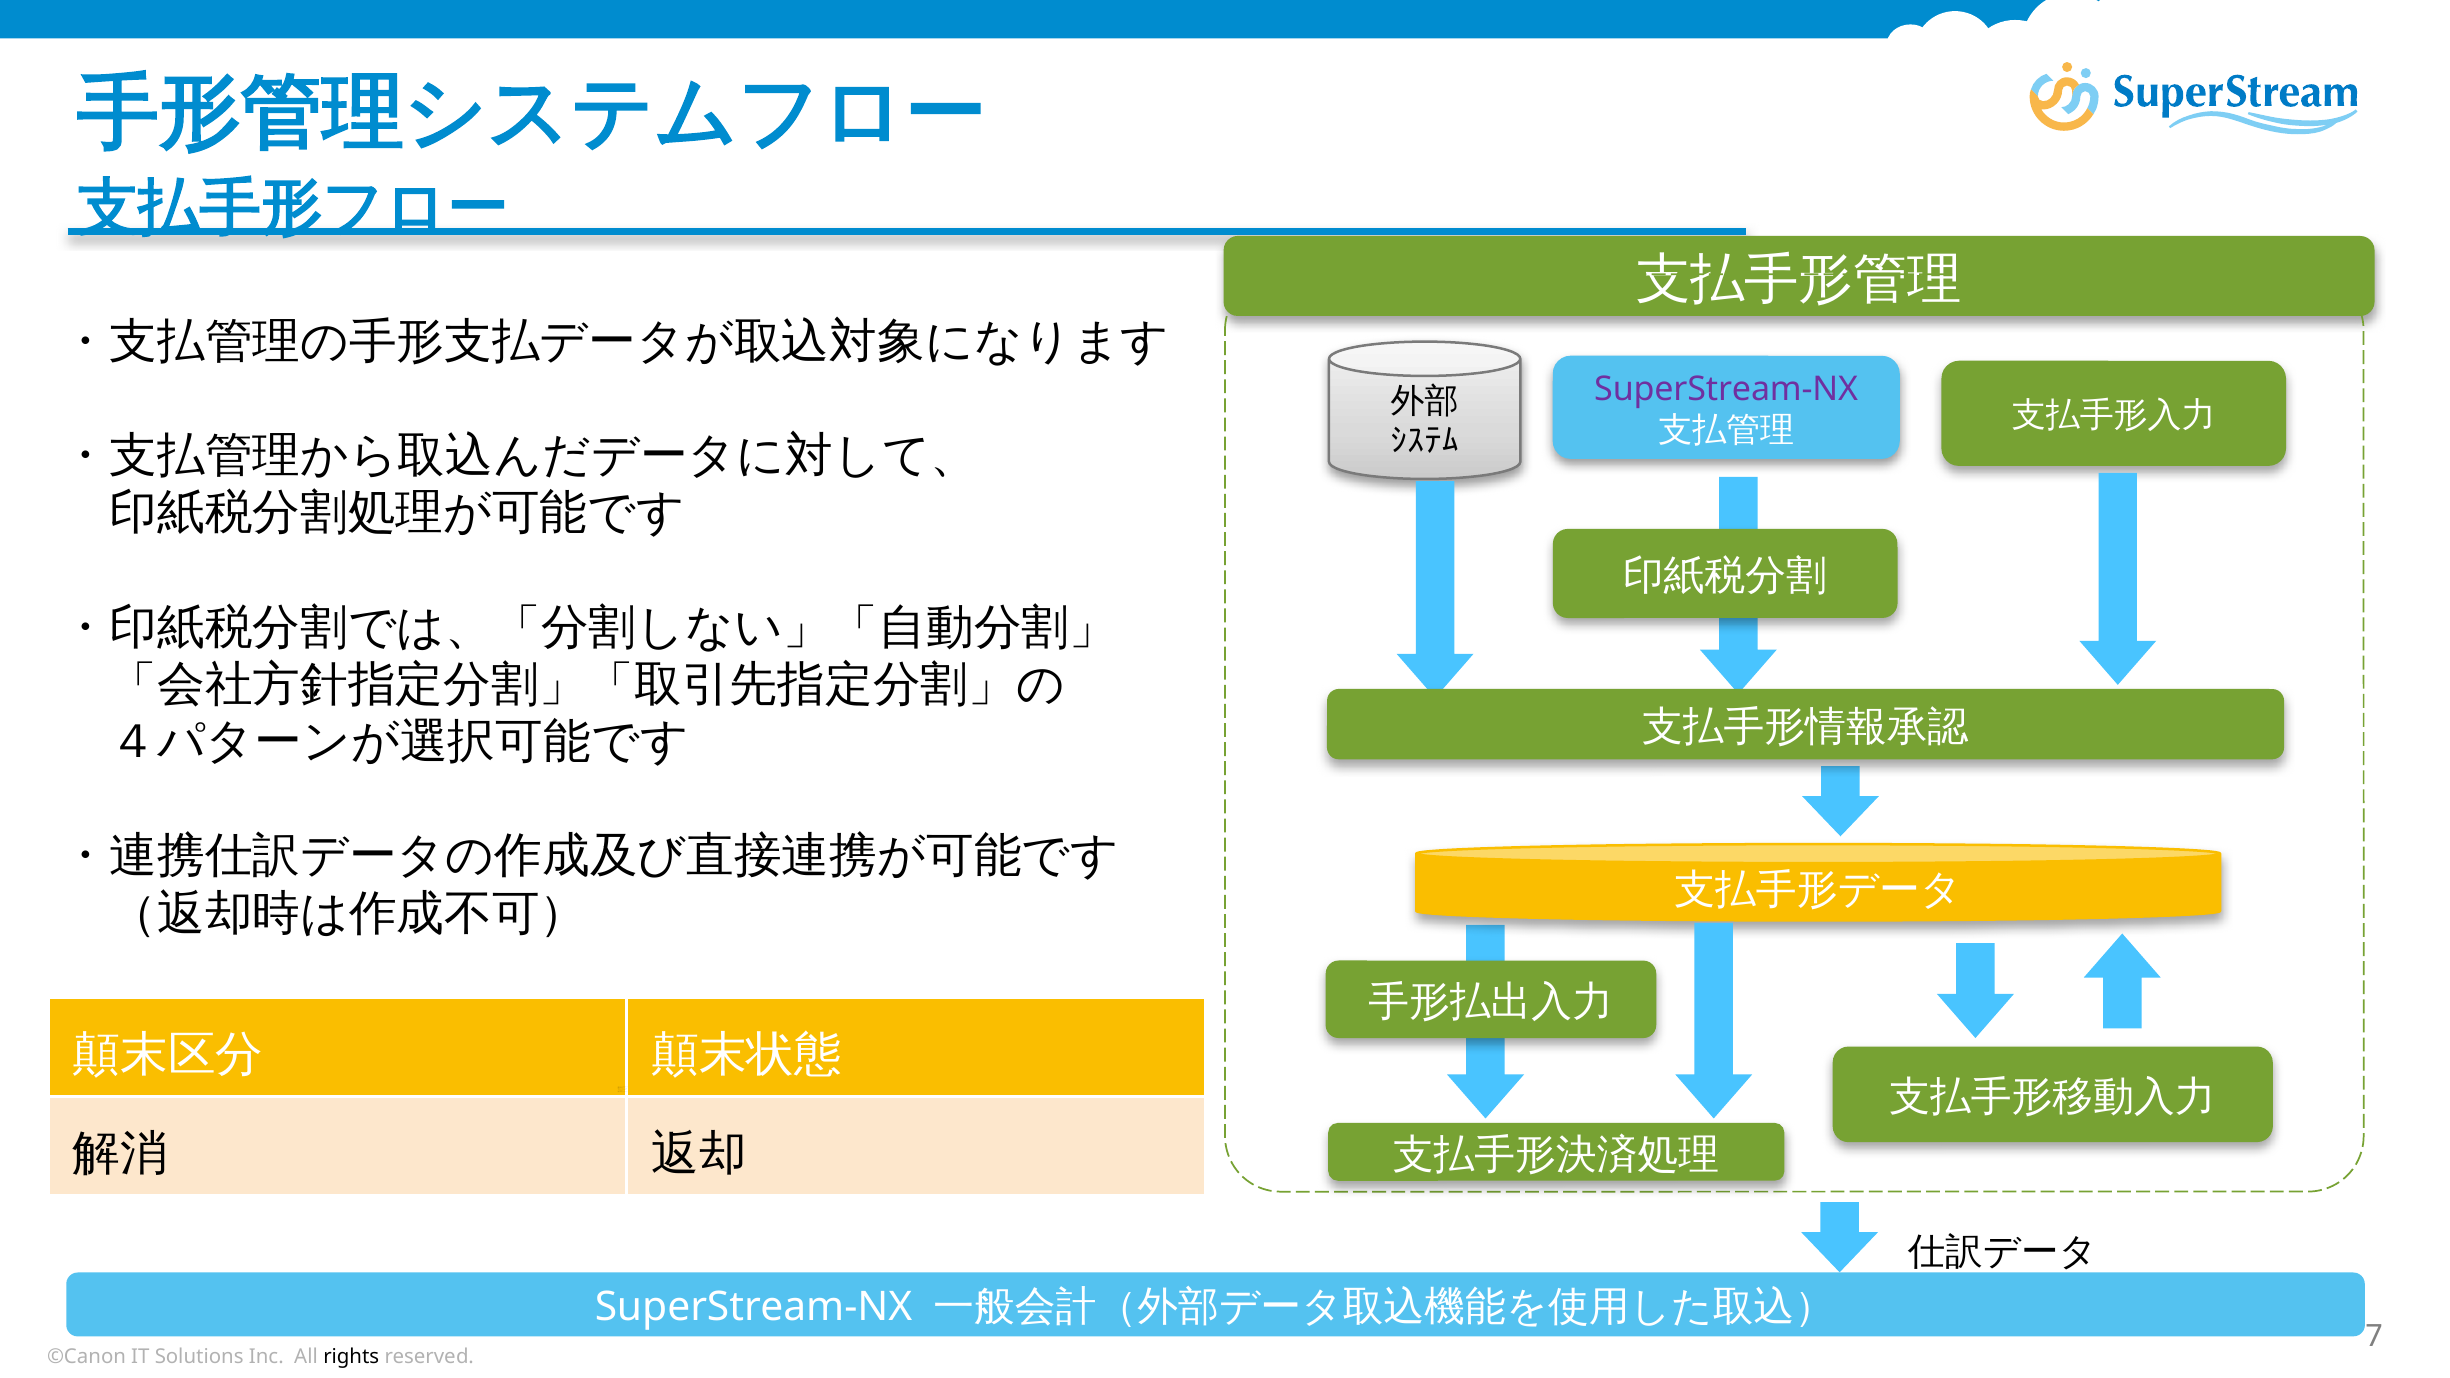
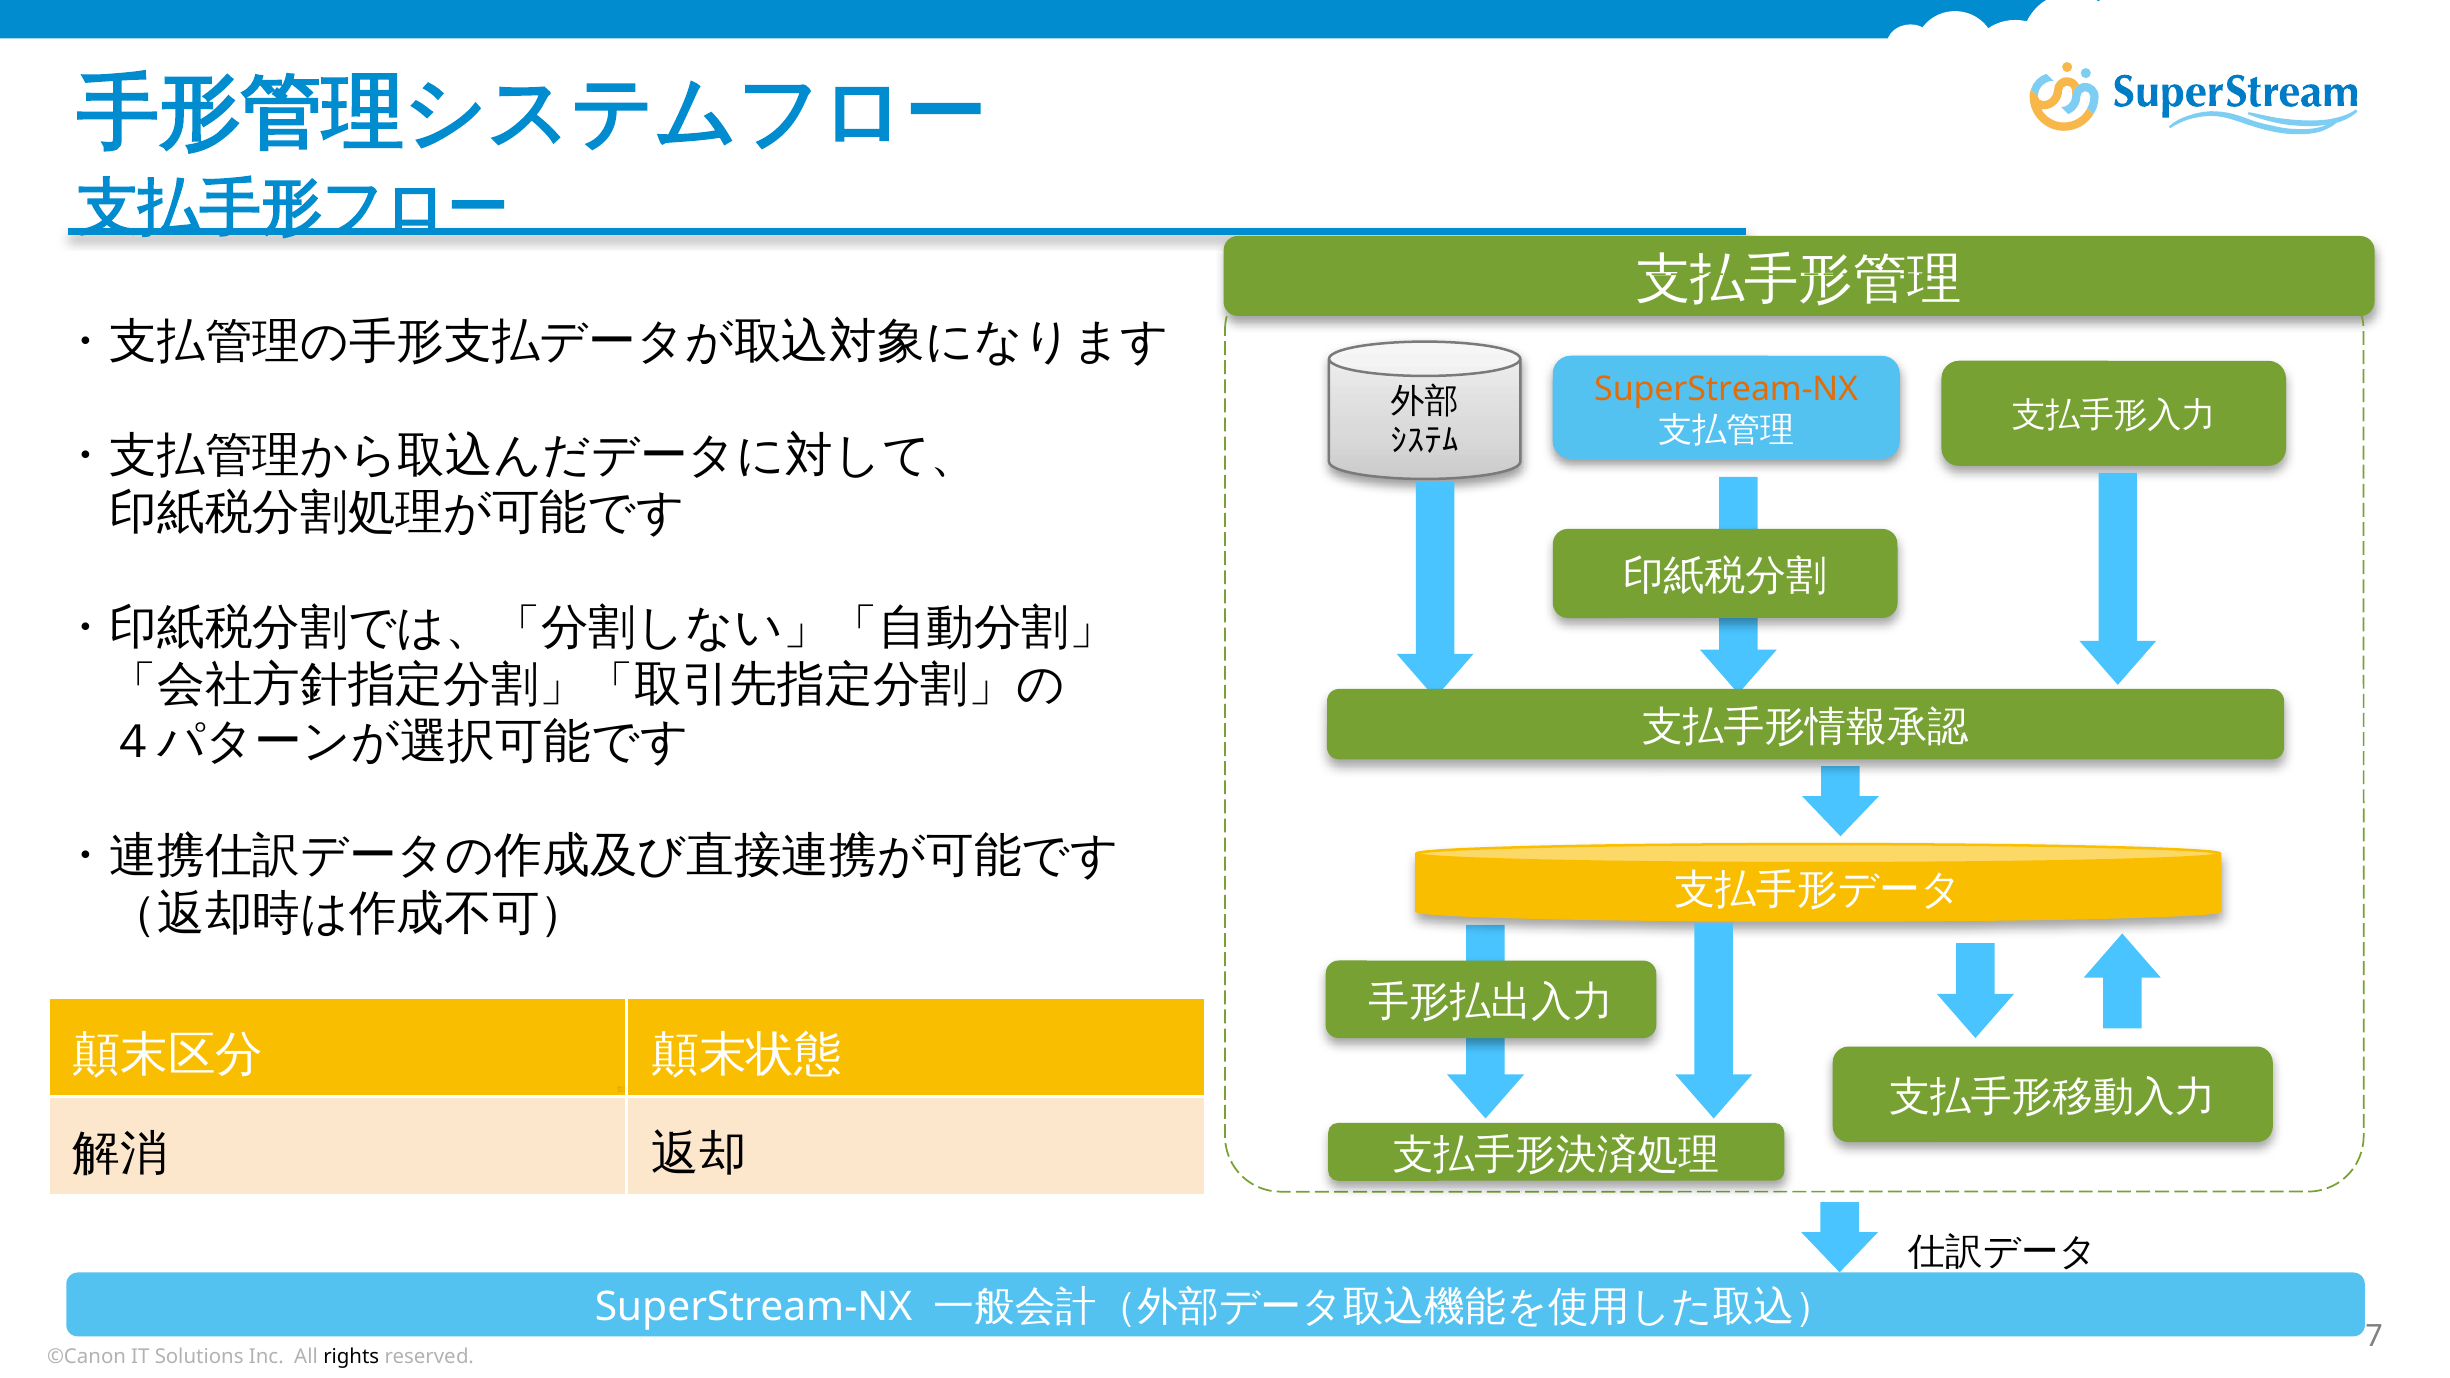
SuperStream-NX at (1726, 389) colour: purple -> orange
